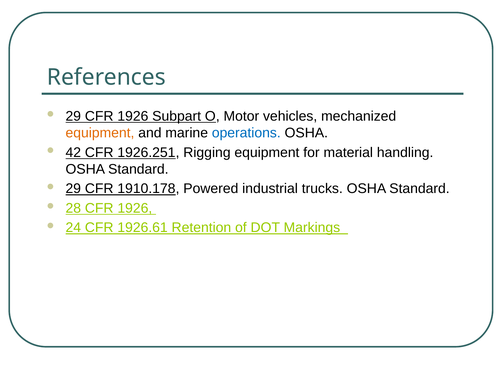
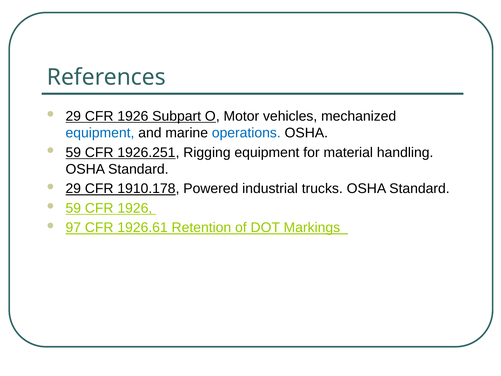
equipment at (100, 133) colour: orange -> blue
42 at (73, 152): 42 -> 59
28 at (73, 208): 28 -> 59
24: 24 -> 97
